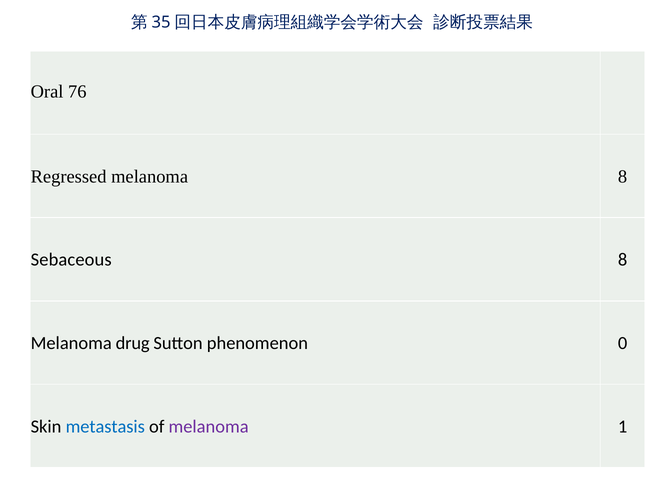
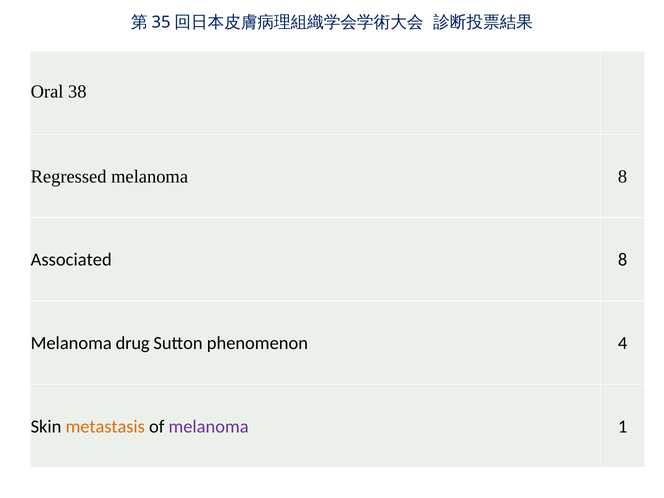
76: 76 -> 38
Sebaceous: Sebaceous -> Associated
0: 0 -> 4
metastasis colour: blue -> orange
